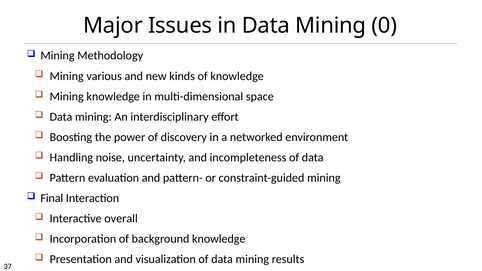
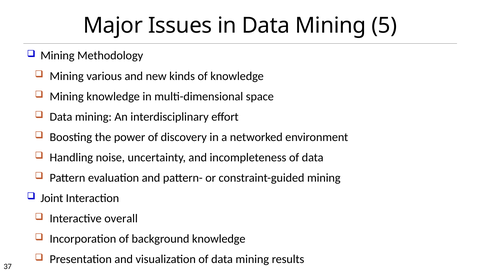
0: 0 -> 5
Final: Final -> Joint
